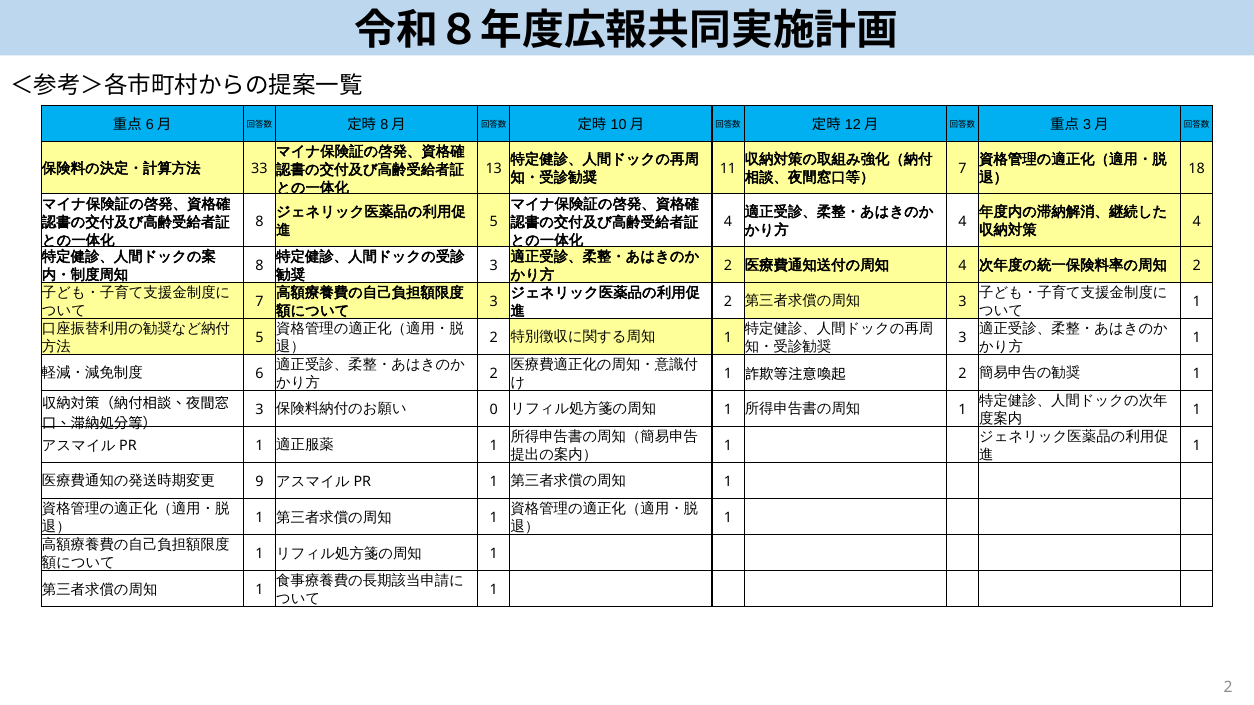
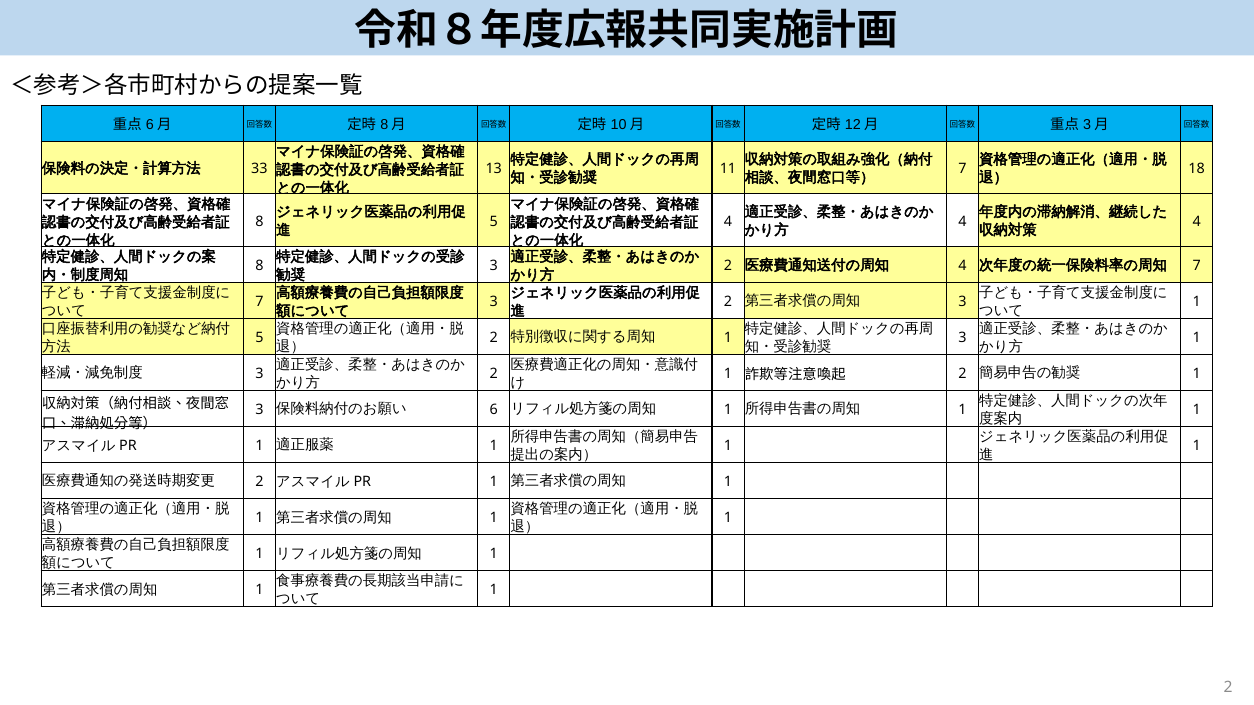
2 at (1197, 266): 2 -> 7
6 at (259, 374): 6 -> 3
0: 0 -> 6
9 at (259, 482): 9 -> 2
